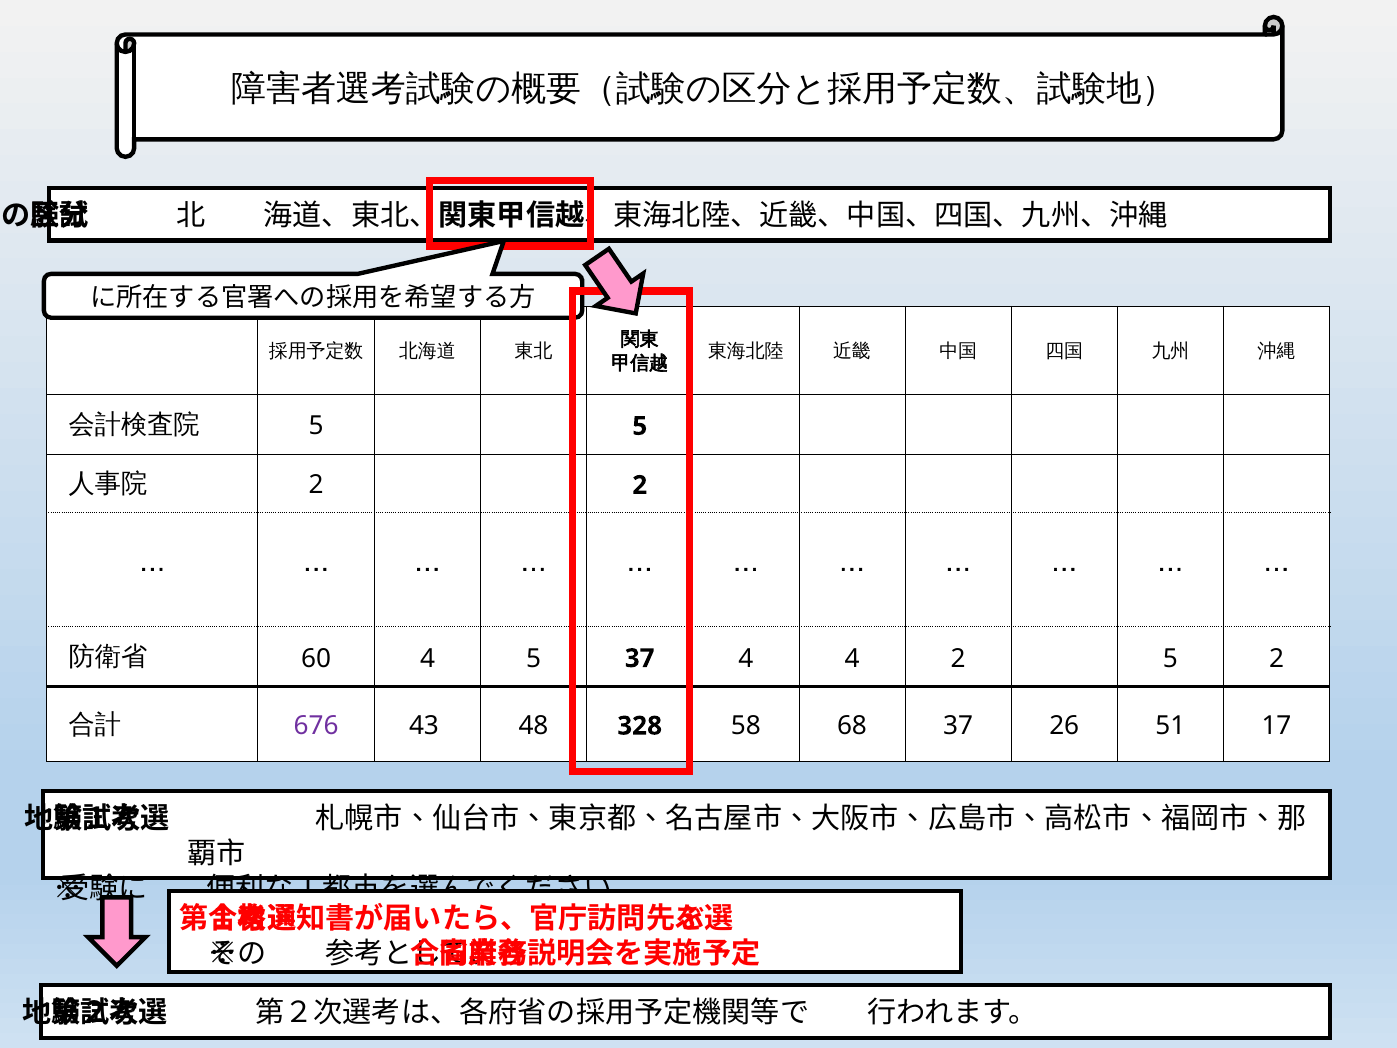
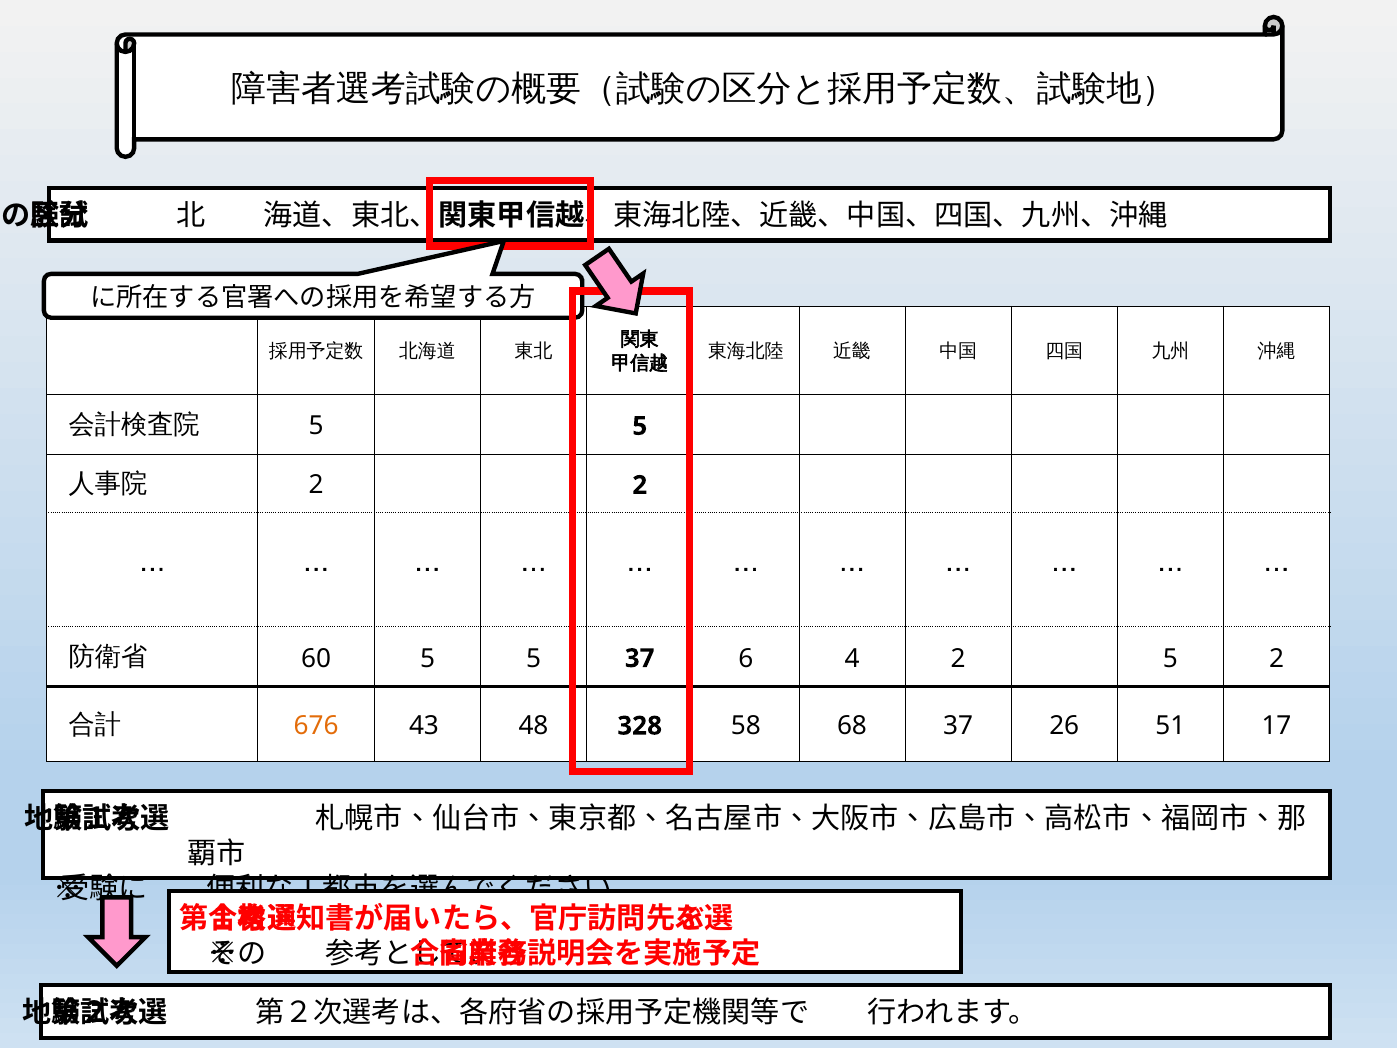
60 4: 4 -> 5
37 4: 4 -> 6
676 colour: purple -> orange
